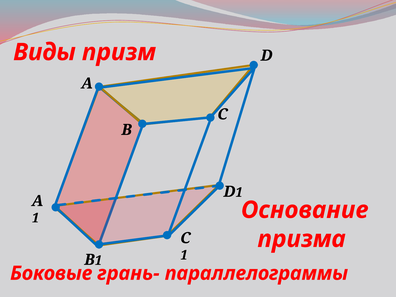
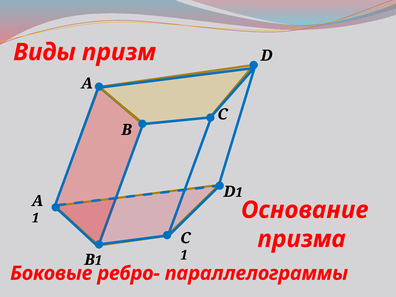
грань-: грань- -> ребро-
